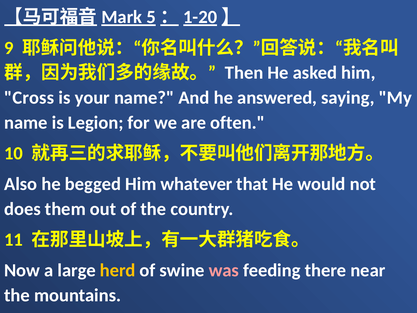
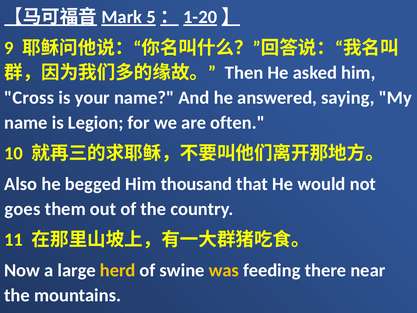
whatever: whatever -> thousand
does: does -> goes
was colour: pink -> yellow
